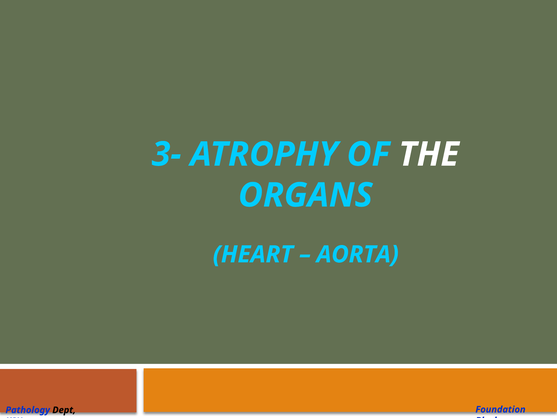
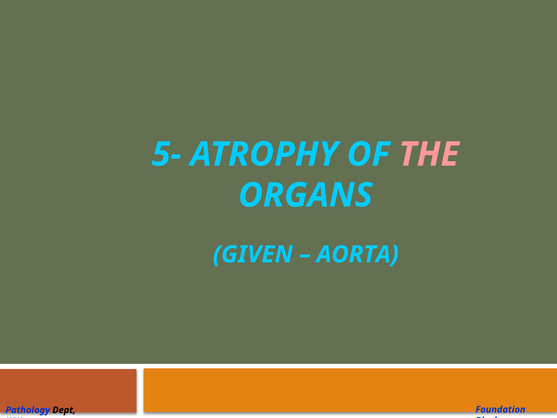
3-: 3- -> 5-
THE colour: white -> pink
HEART: HEART -> GIVEN
